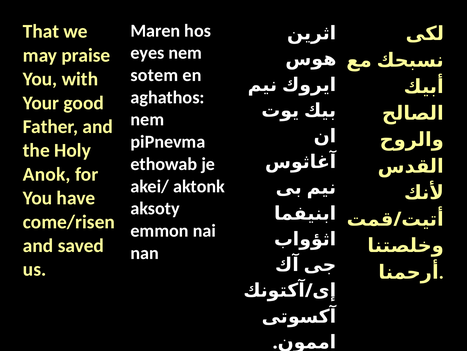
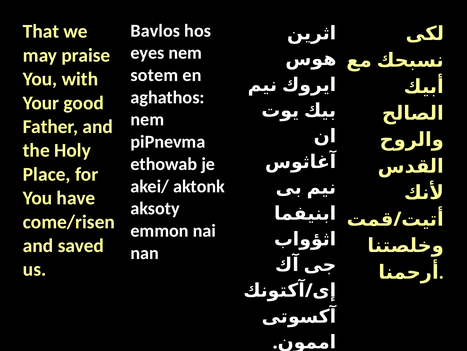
Maren: Maren -> Bavlos
Anok: Anok -> Place
